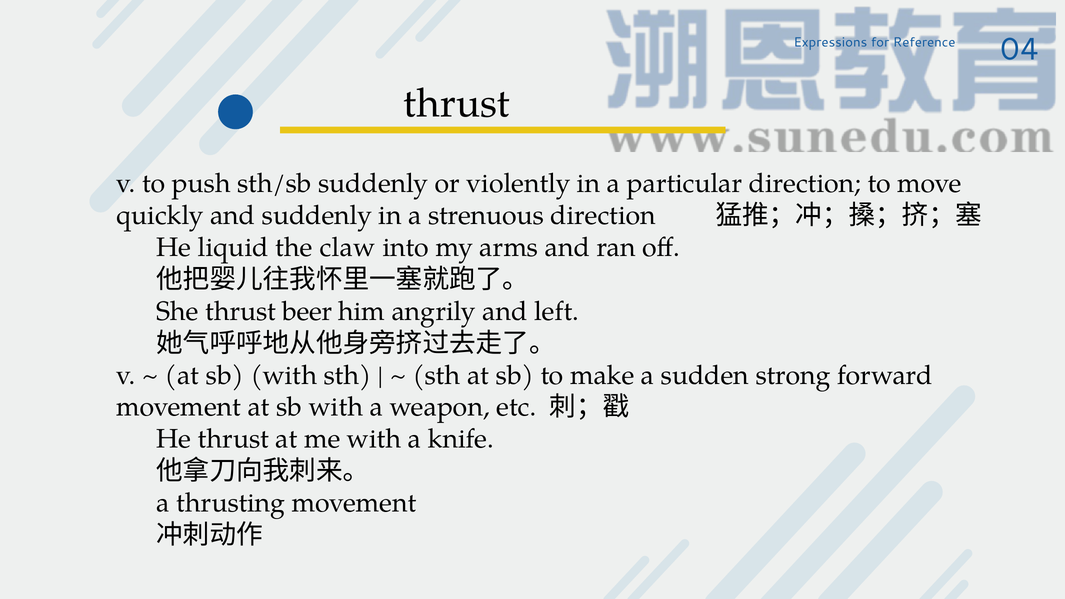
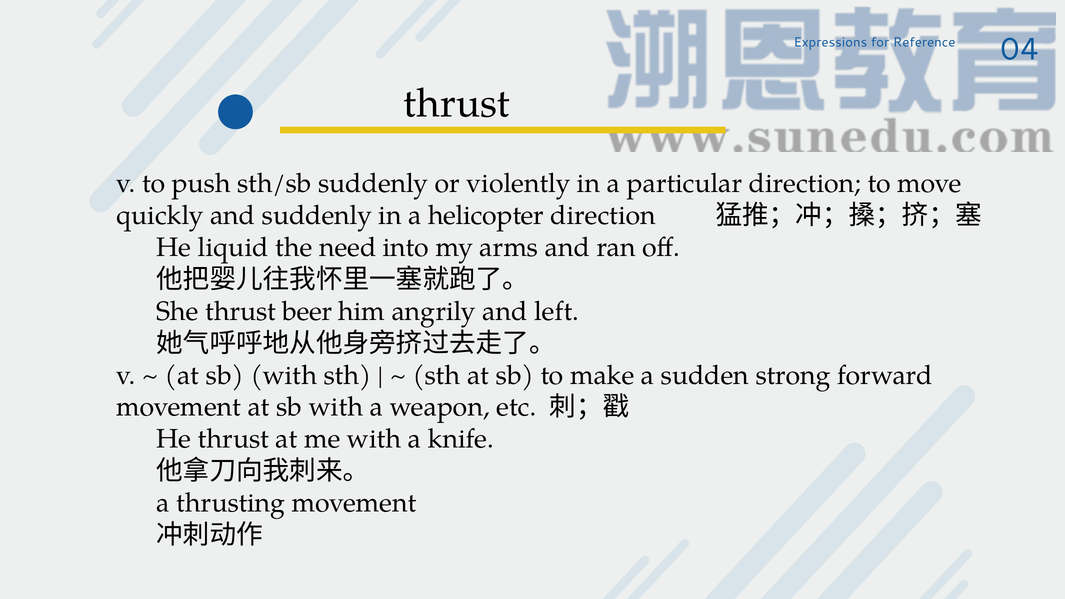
strenuous: strenuous -> helicopter
claw: claw -> need
